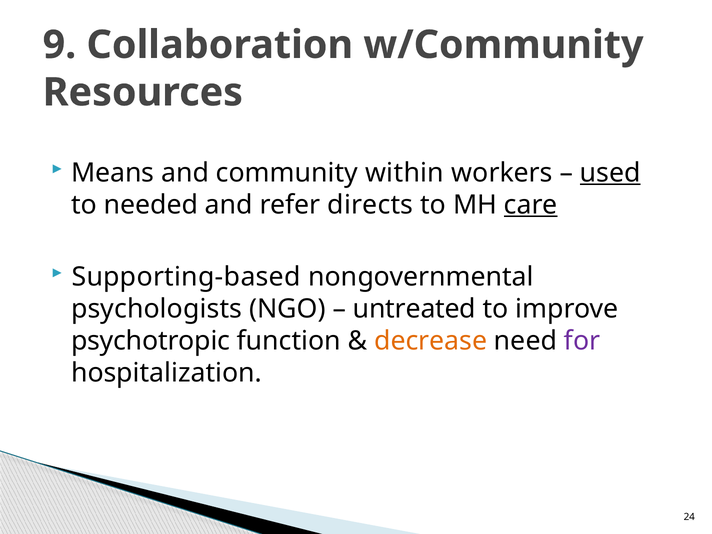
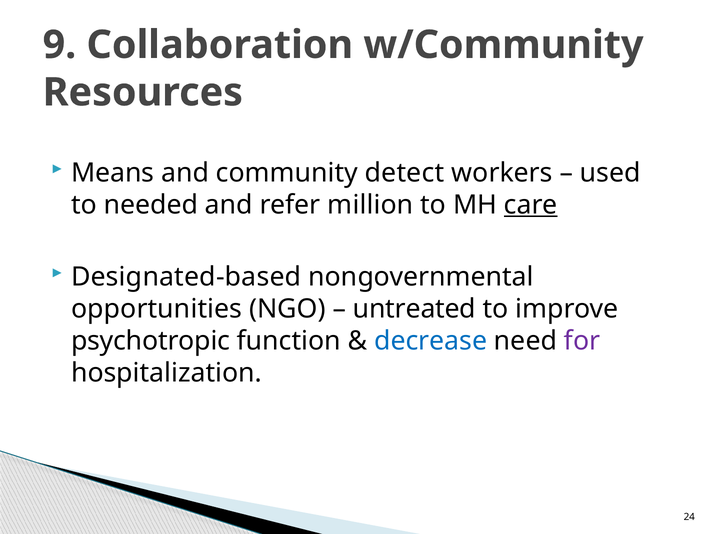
within: within -> detect
used underline: present -> none
directs: directs -> million
Supporting-based: Supporting-based -> Designated-based
psychologists: psychologists -> opportunities
decrease colour: orange -> blue
